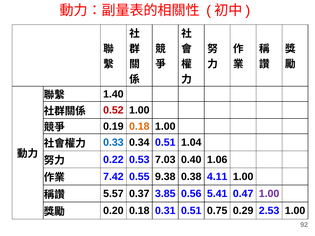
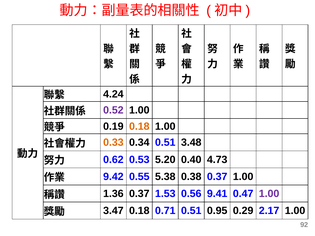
1.40: 1.40 -> 4.24
0.52 colour: red -> purple
0.33 colour: blue -> orange
1.04: 1.04 -> 3.48
0.22: 0.22 -> 0.62
7.03: 7.03 -> 5.20
1.06: 1.06 -> 4.73
7.42: 7.42 -> 9.42
9.38: 9.38 -> 5.38
0.38 4.11: 4.11 -> 0.37
5.57: 5.57 -> 1.36
3.85: 3.85 -> 1.53
5.41: 5.41 -> 9.41
0.20: 0.20 -> 3.47
0.31: 0.31 -> 0.71
0.75: 0.75 -> 0.95
2.53: 2.53 -> 2.17
